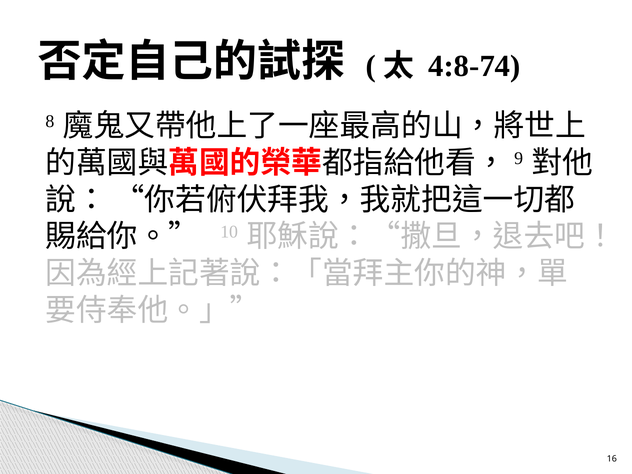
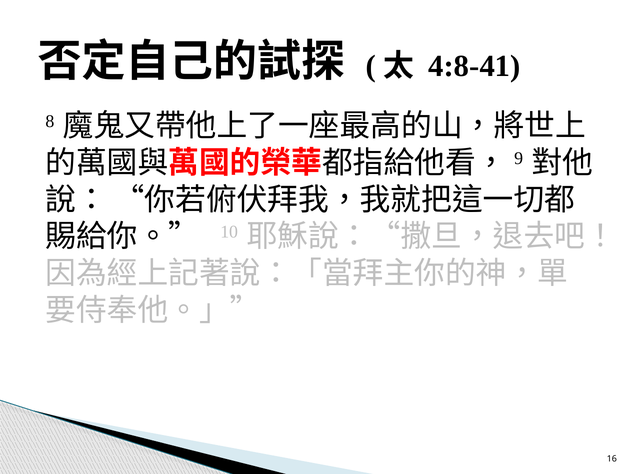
4:8-74: 4:8-74 -> 4:8-41
